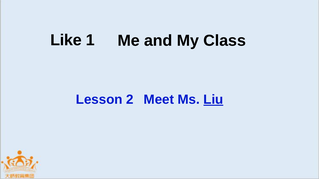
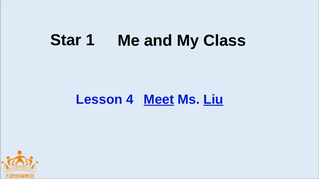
Like: Like -> Star
2: 2 -> 4
Meet underline: none -> present
